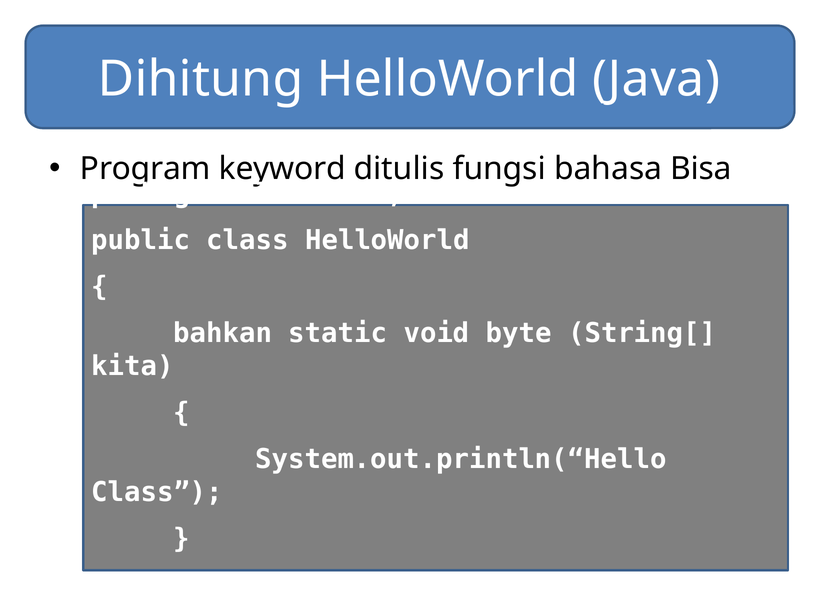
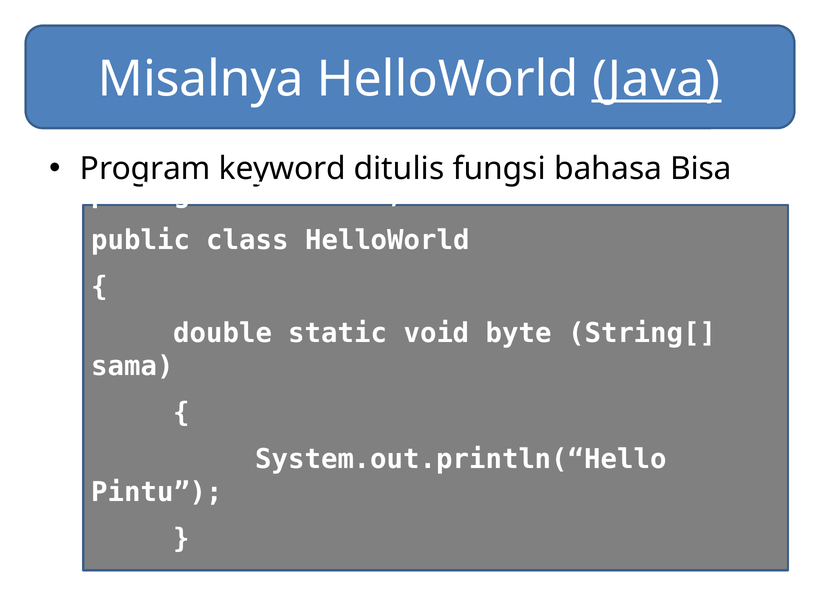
Dihitung: Dihitung -> Misalnya
Java underline: none -> present
bahkan: bahkan -> double
kita: kita -> sama
Class at (157, 492): Class -> Pintu
